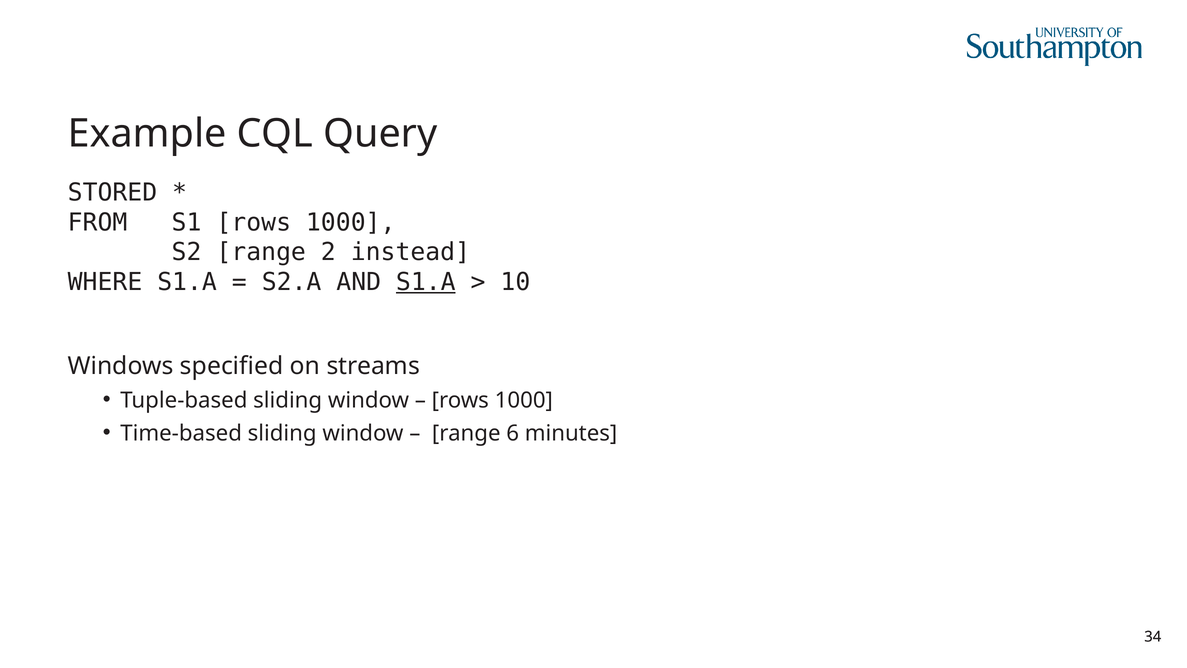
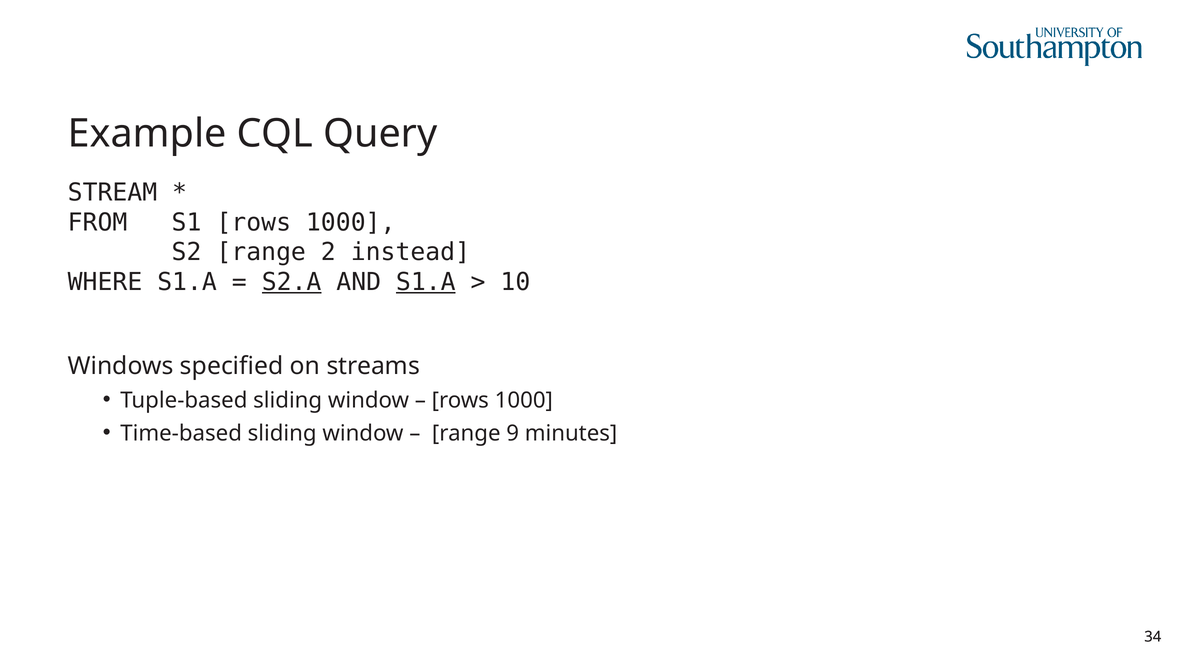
STORED: STORED -> STREAM
S2.A underline: none -> present
6: 6 -> 9
